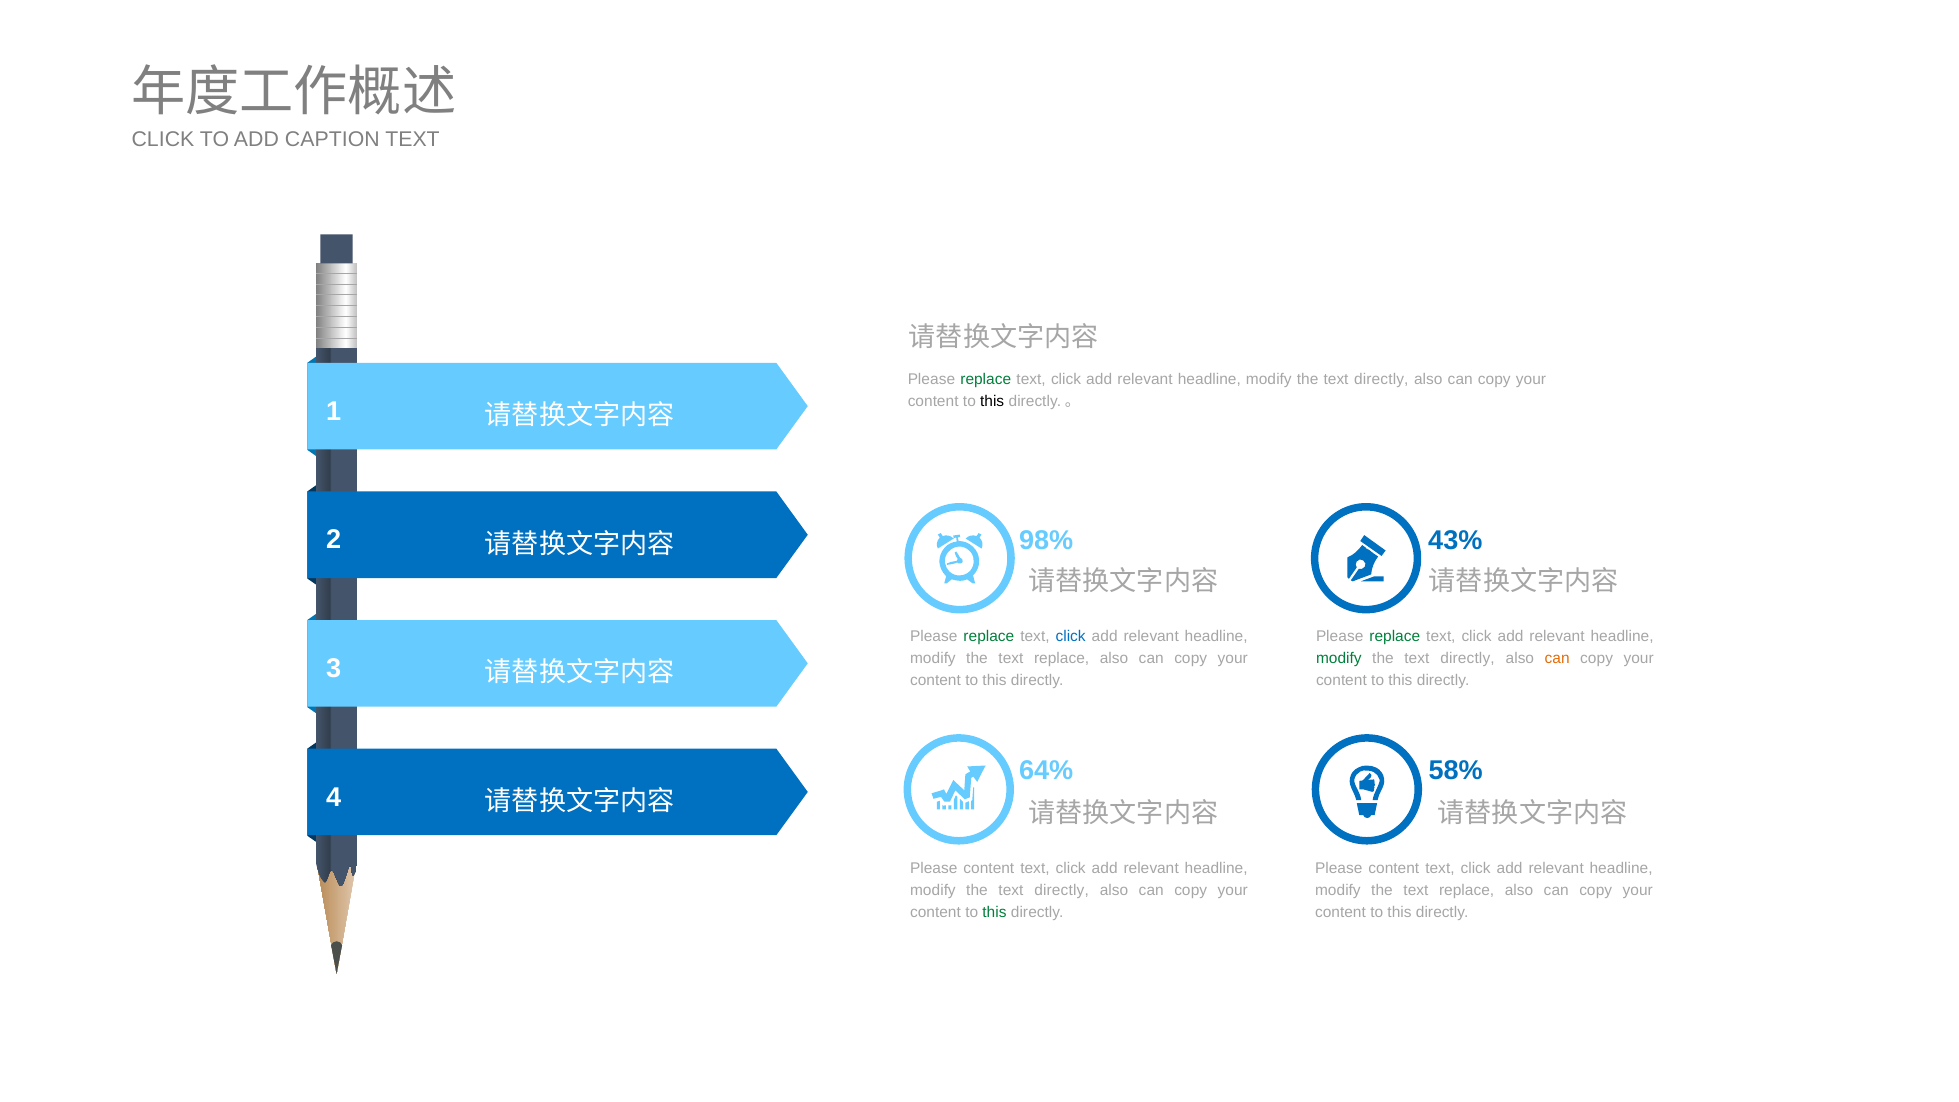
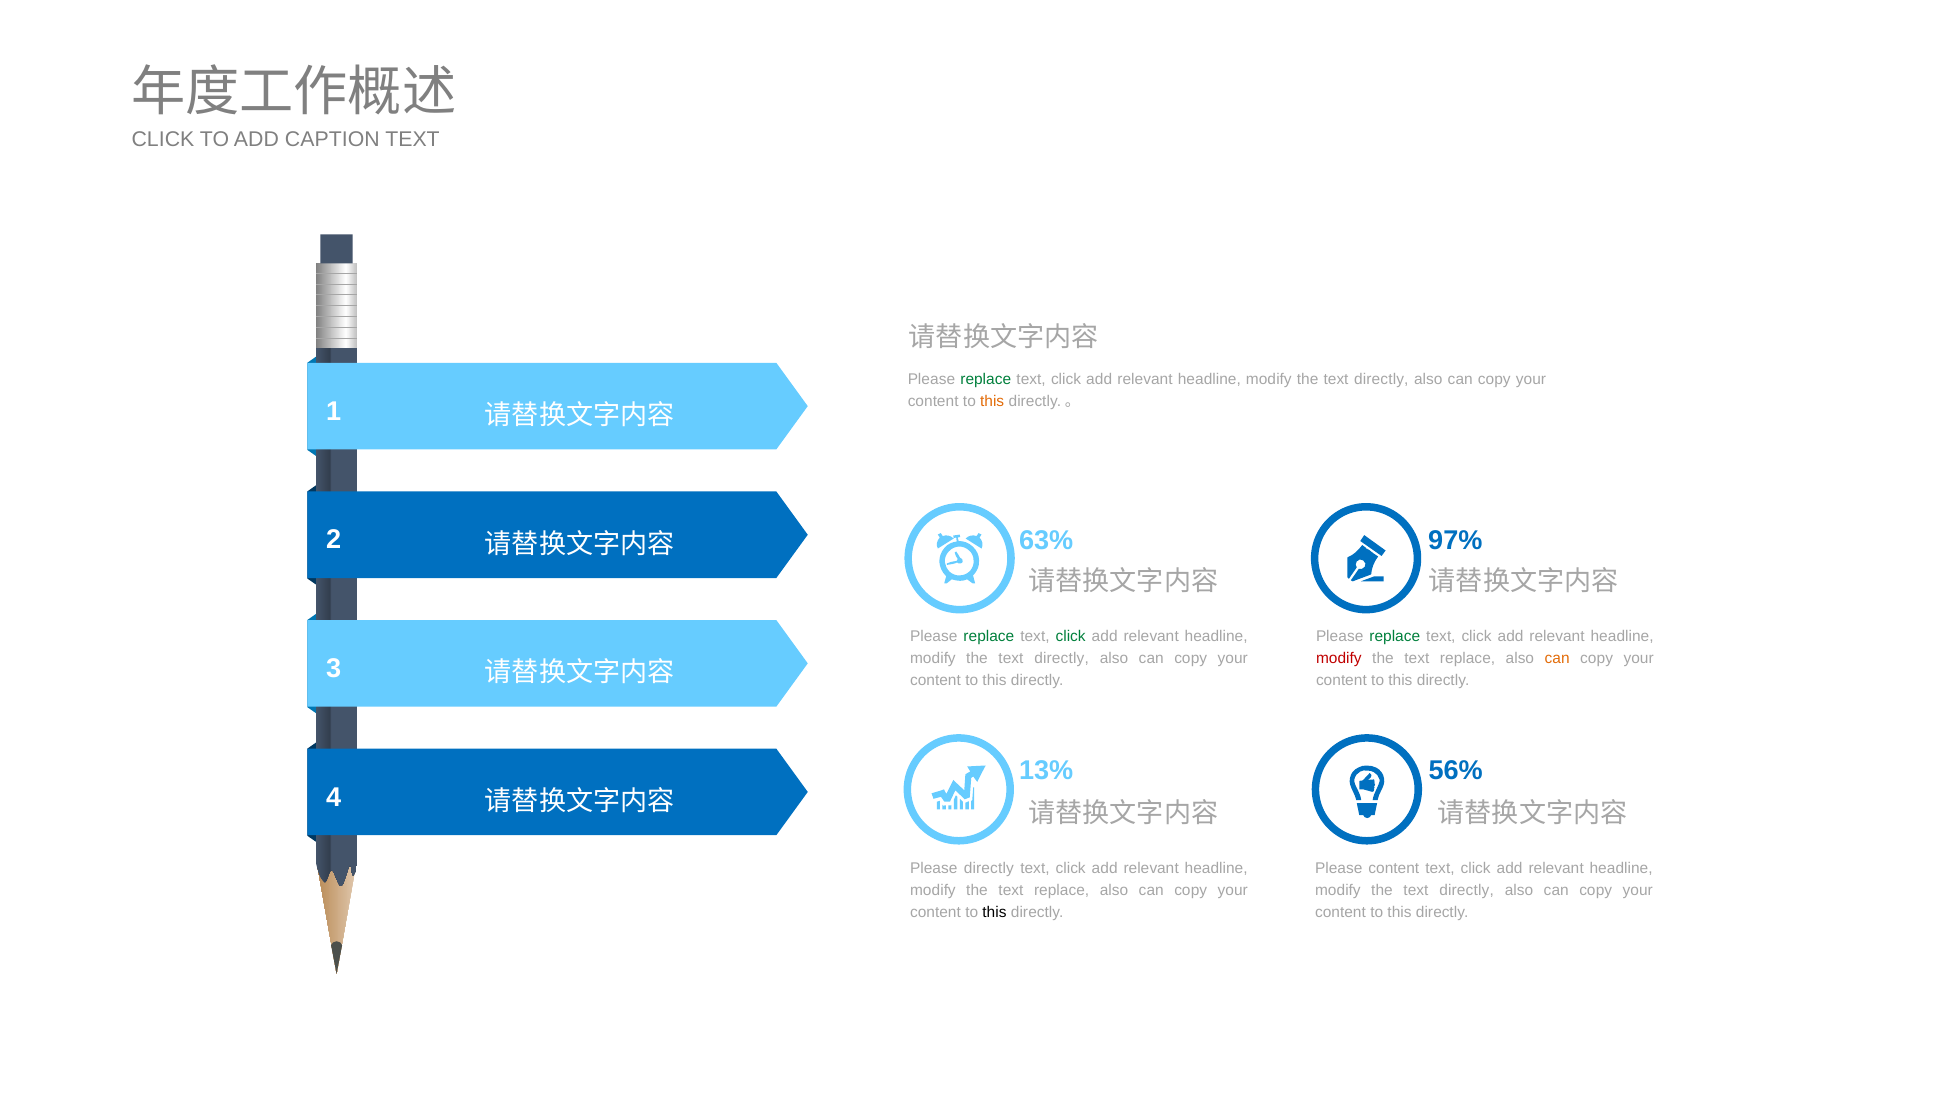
this at (992, 402) colour: black -> orange
98%: 98% -> 63%
43%: 43% -> 97%
click at (1071, 636) colour: blue -> green
replace at (1062, 658): replace -> directly
modify at (1339, 658) colour: green -> red
directly at (1467, 658): directly -> replace
64%: 64% -> 13%
58%: 58% -> 56%
content at (989, 868): content -> directly
directly at (1062, 890): directly -> replace
replace at (1467, 890): replace -> directly
this at (994, 912) colour: green -> black
